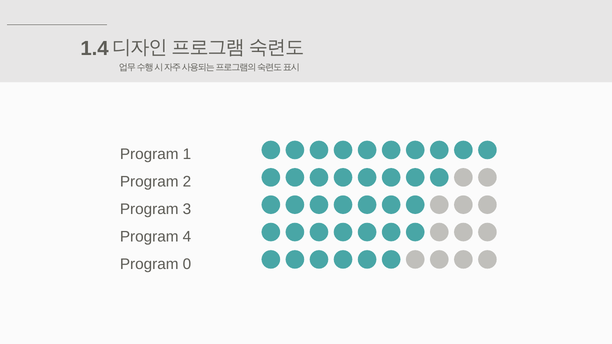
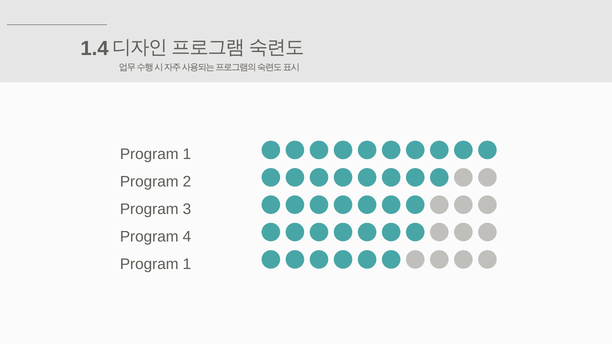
0 at (187, 264): 0 -> 1
